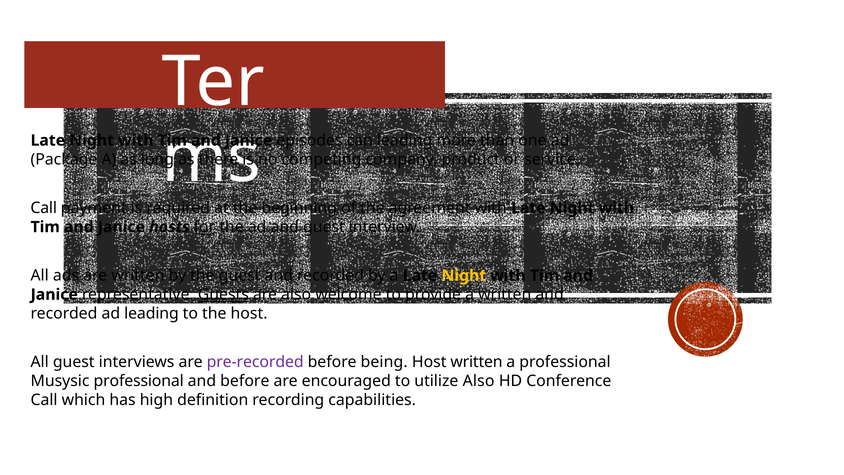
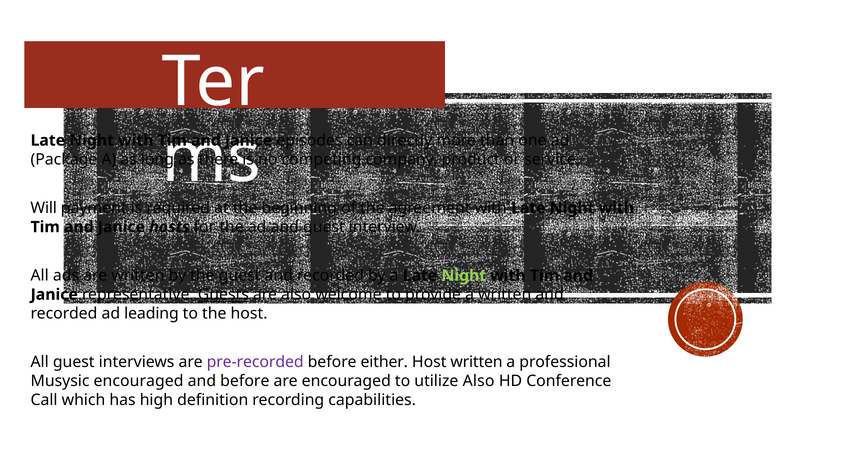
can leading: leading -> directly
Call at (44, 208): Call -> Will
for underline: present -> none
Night at (464, 275) colour: yellow -> light green
being: being -> either
Musysic professional: professional -> encouraged
